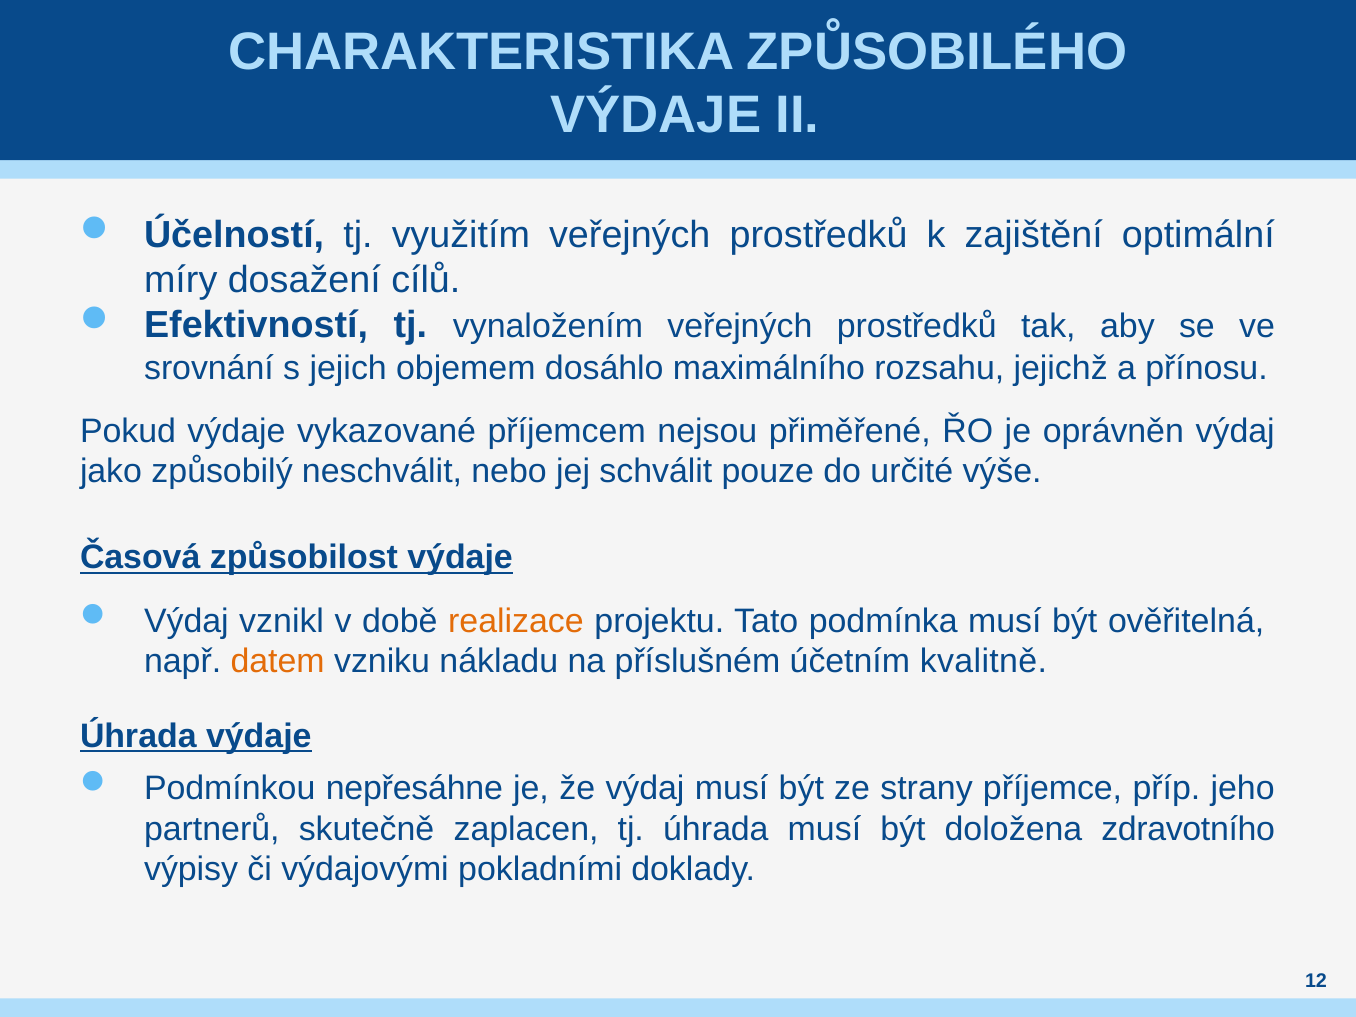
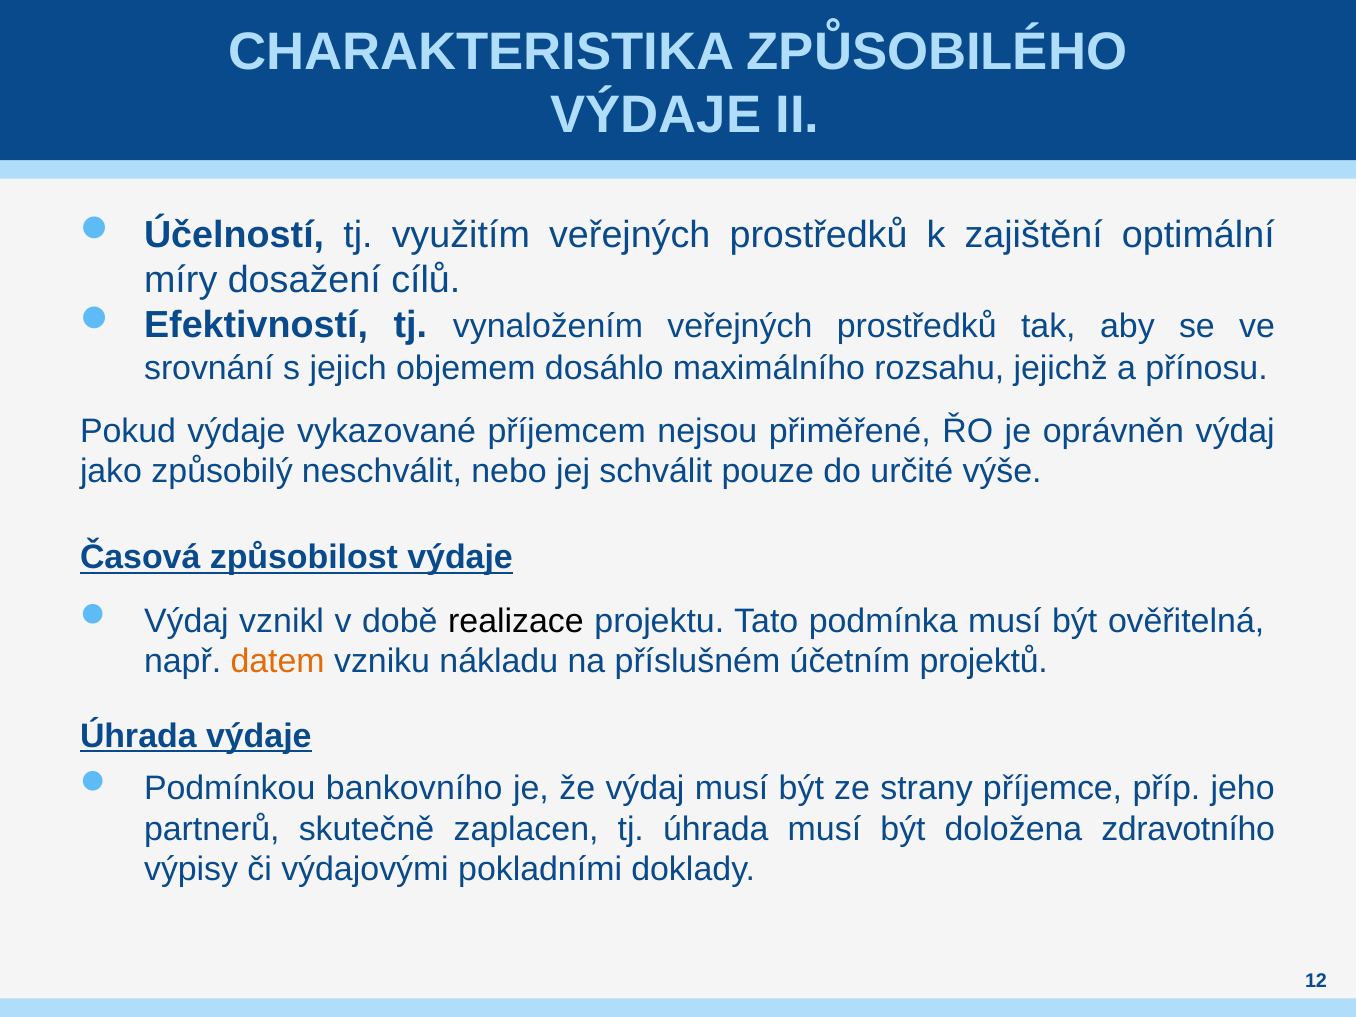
realizace colour: orange -> black
kvalitně: kvalitně -> projektů
nepřesáhne: nepřesáhne -> bankovního
